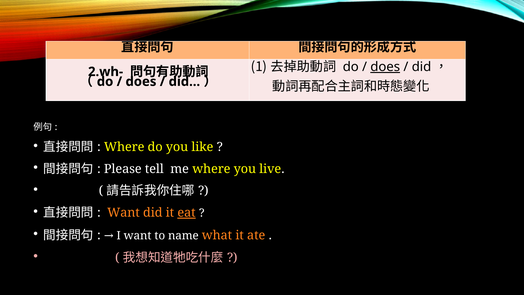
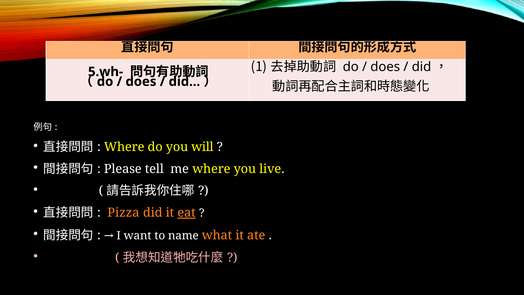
does at (385, 67) underline: present -> none
2.wh-: 2.wh- -> 5.wh-
like: like -> will
Want at (123, 213): Want -> Pizza
